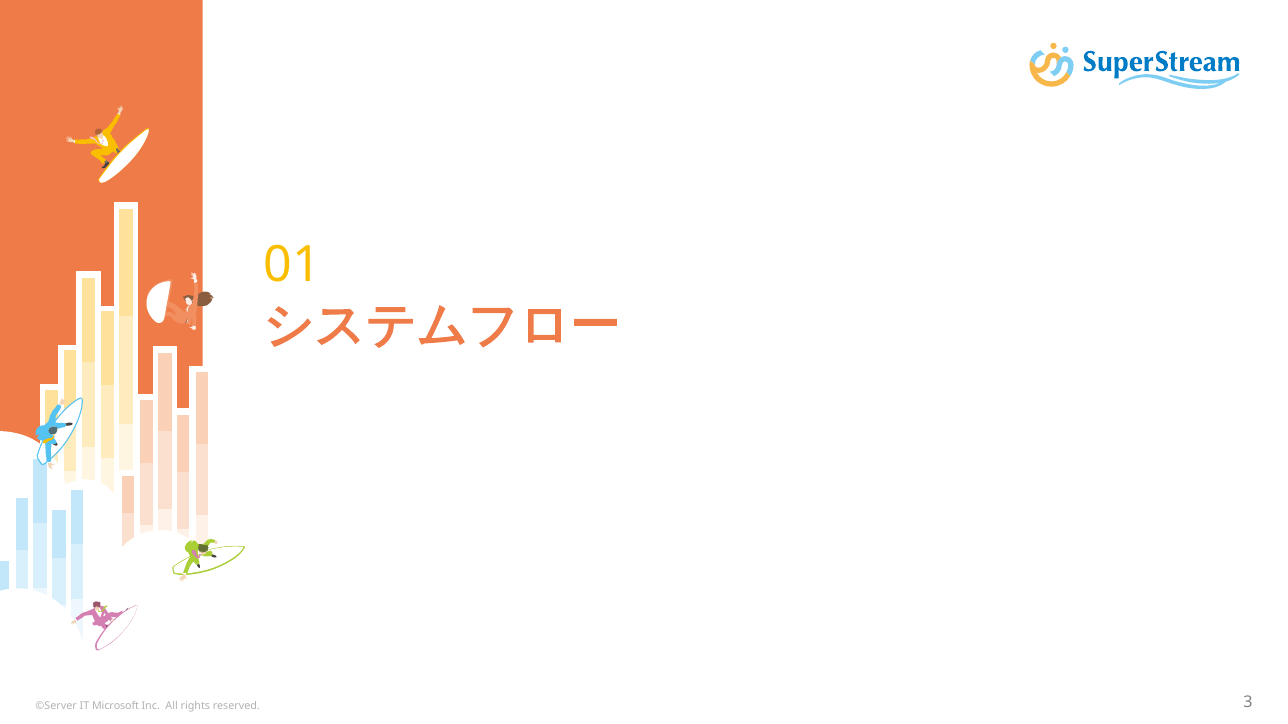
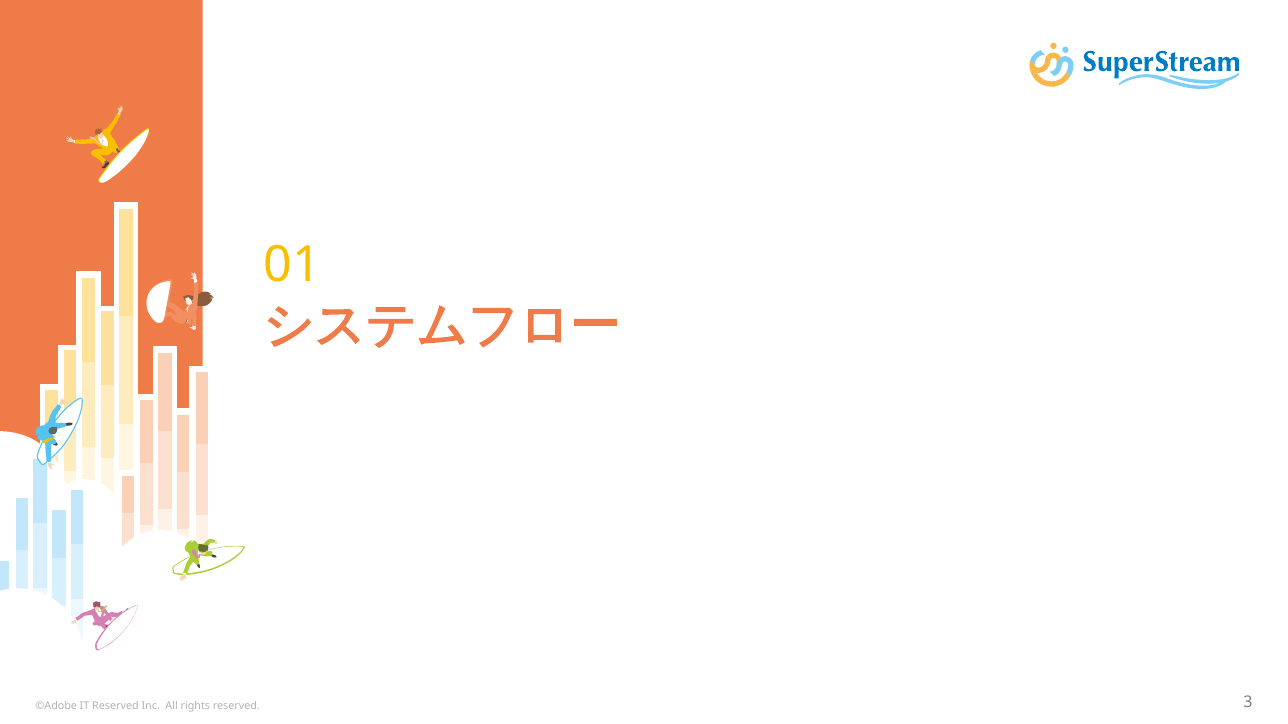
©Server: ©Server -> ©Adobe
IT Microsoft: Microsoft -> Reserved
